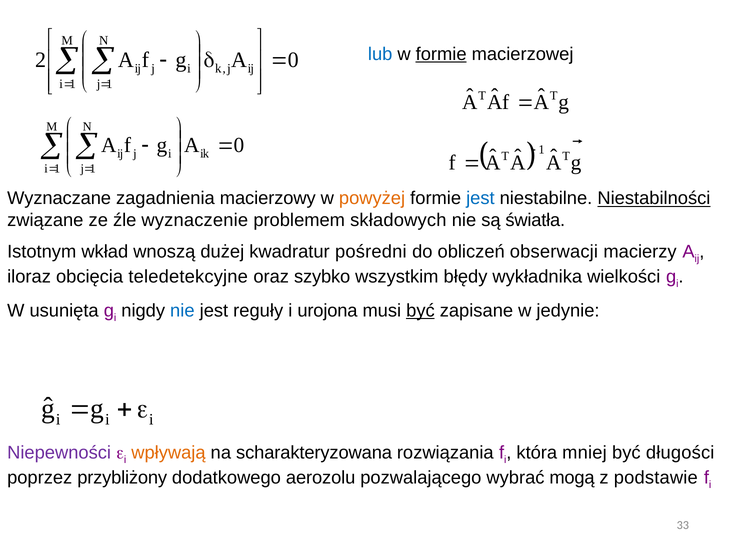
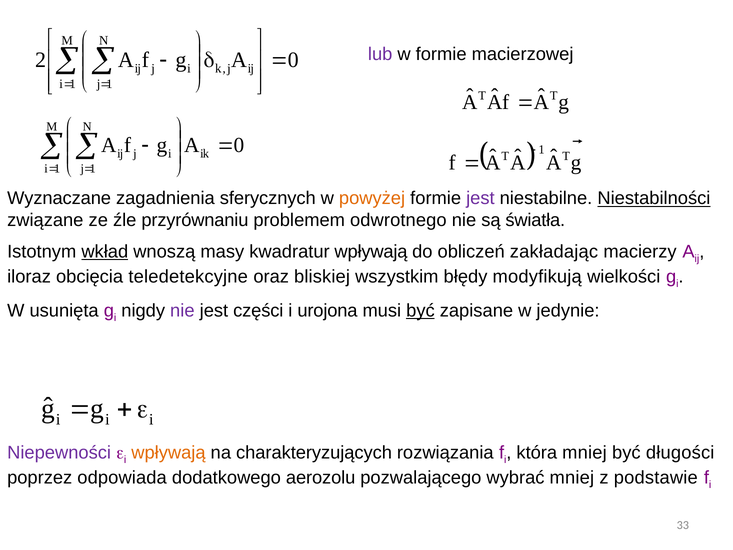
lub colour: blue -> purple
formie at (441, 54) underline: present -> none
macierzowy: macierzowy -> sferycznych
jest at (480, 198) colour: blue -> purple
wyznaczenie: wyznaczenie -> przyrównaniu
składowych: składowych -> odwrotnego
wkład underline: none -> present
dużej: dużej -> masy
kwadratur pośredni: pośredni -> wpływają
obserwacji: obserwacji -> zakładając
szybko: szybko -> bliskiej
wykładnika: wykładnika -> modyfikują
nie at (182, 311) colour: blue -> purple
reguły: reguły -> części
scharakteryzowana: scharakteryzowana -> charakteryzujących
przybliżony: przybliżony -> odpowiada
wybrać mogą: mogą -> mniej
